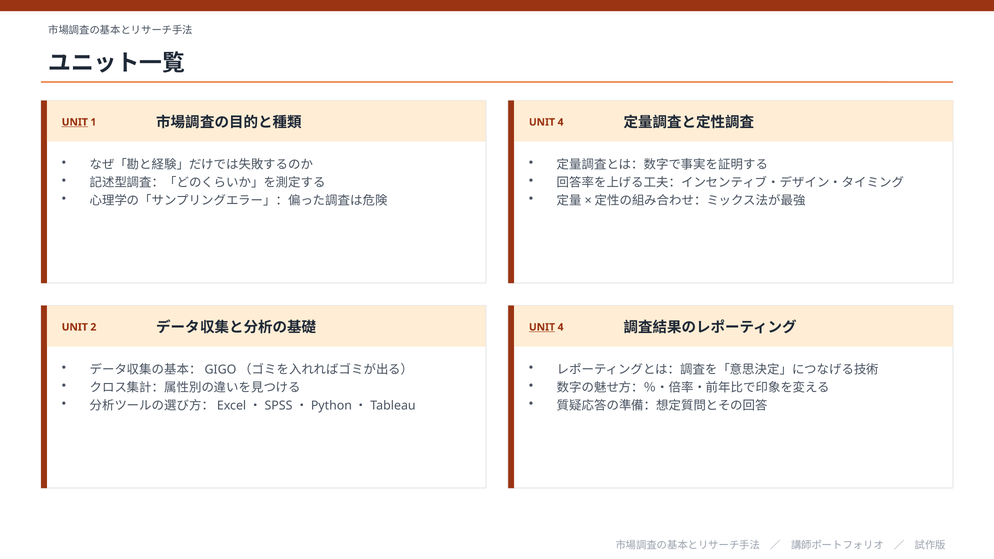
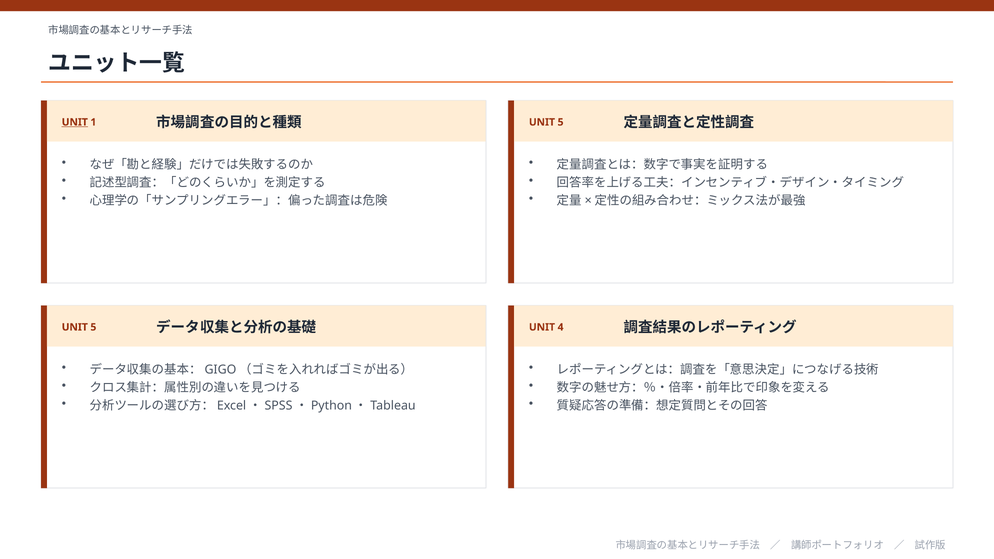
4 at (561, 122): 4 -> 5
2 at (93, 327): 2 -> 5
UNIT at (542, 327) underline: present -> none
